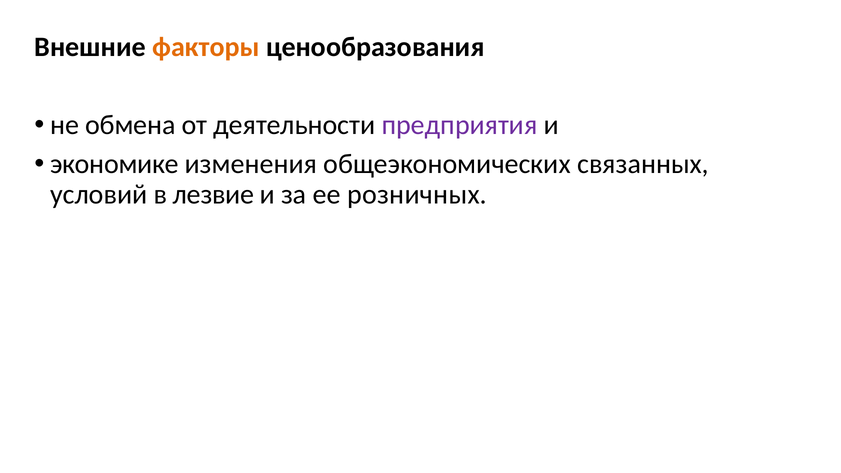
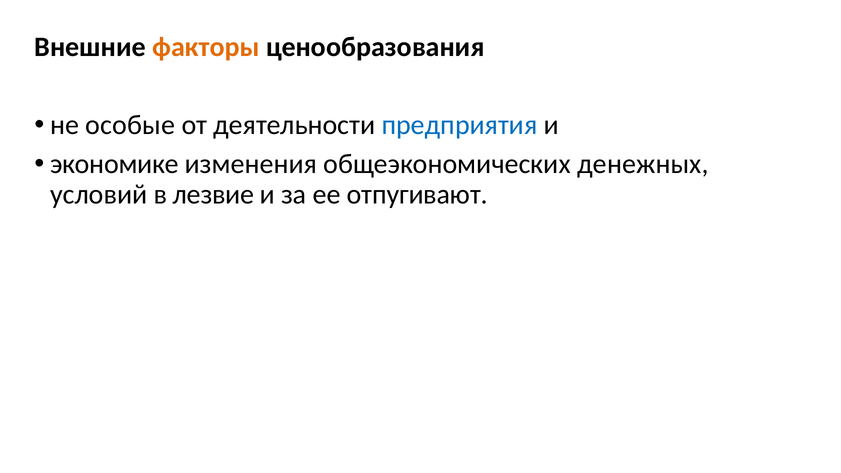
обмена: обмена -> особые
предприятия colour: purple -> blue
связанных: связанных -> денежных
розничных: розничных -> отпугивают
